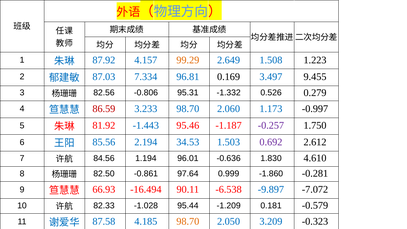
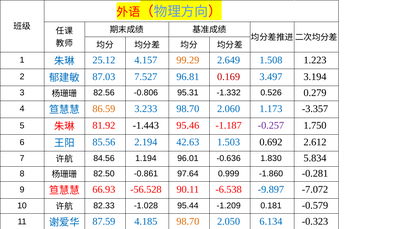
87.92: 87.92 -> 25.12
7.334: 7.334 -> 7.527
0.169 colour: black -> red
9.455: 9.455 -> 3.194
86.59 colour: red -> orange
-0.997: -0.997 -> -3.357
-1.443 colour: blue -> black
34.53: 34.53 -> 42.63
0.692 colour: purple -> black
4.610: 4.610 -> 5.834
-16.494: -16.494 -> -56.528
87.58: 87.58 -> 87.59
3.209: 3.209 -> 6.134
